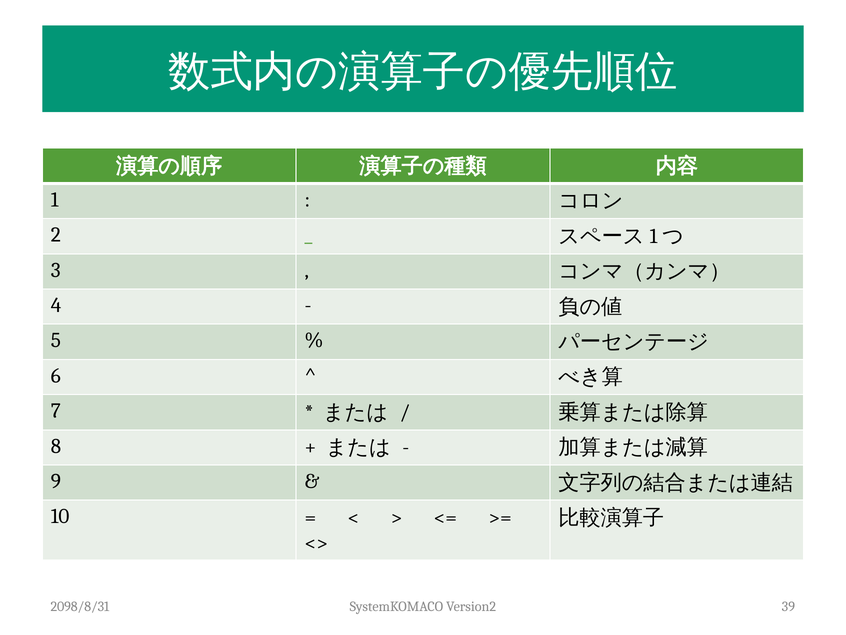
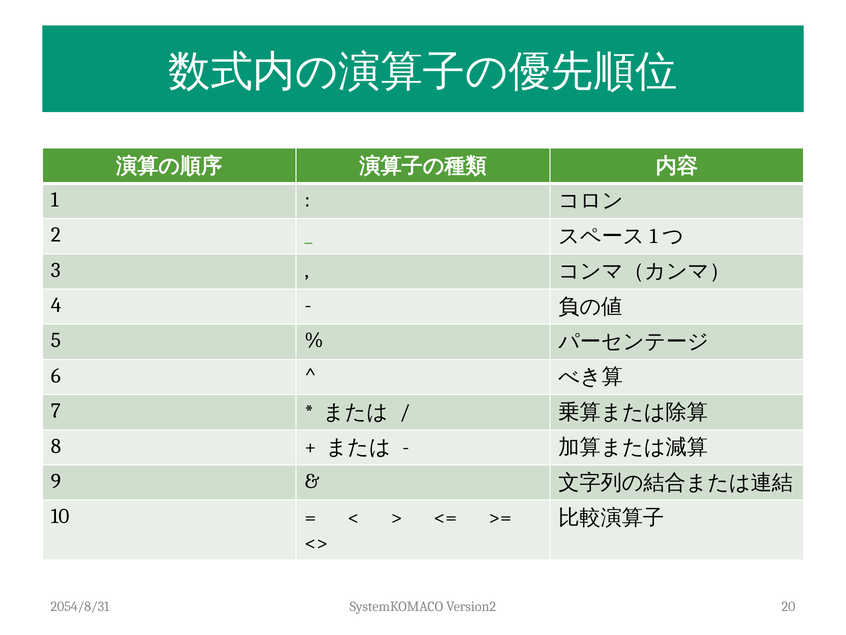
2098/8/31: 2098/8/31 -> 2054/8/31
39: 39 -> 20
